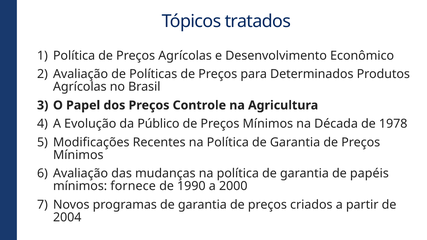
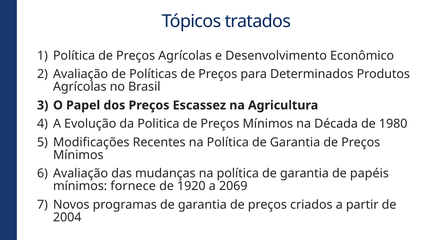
Controle: Controle -> Escassez
Público: Público -> Politica
1978: 1978 -> 1980
1990: 1990 -> 1920
2000: 2000 -> 2069
